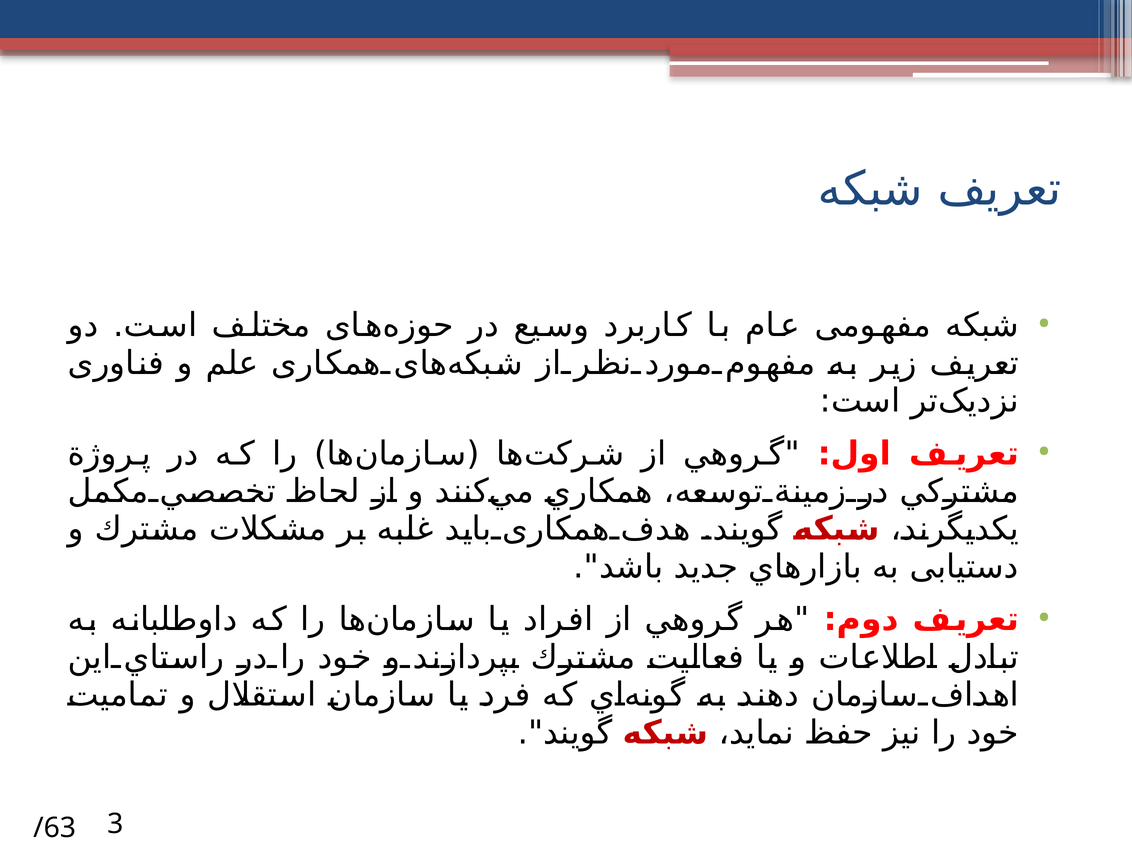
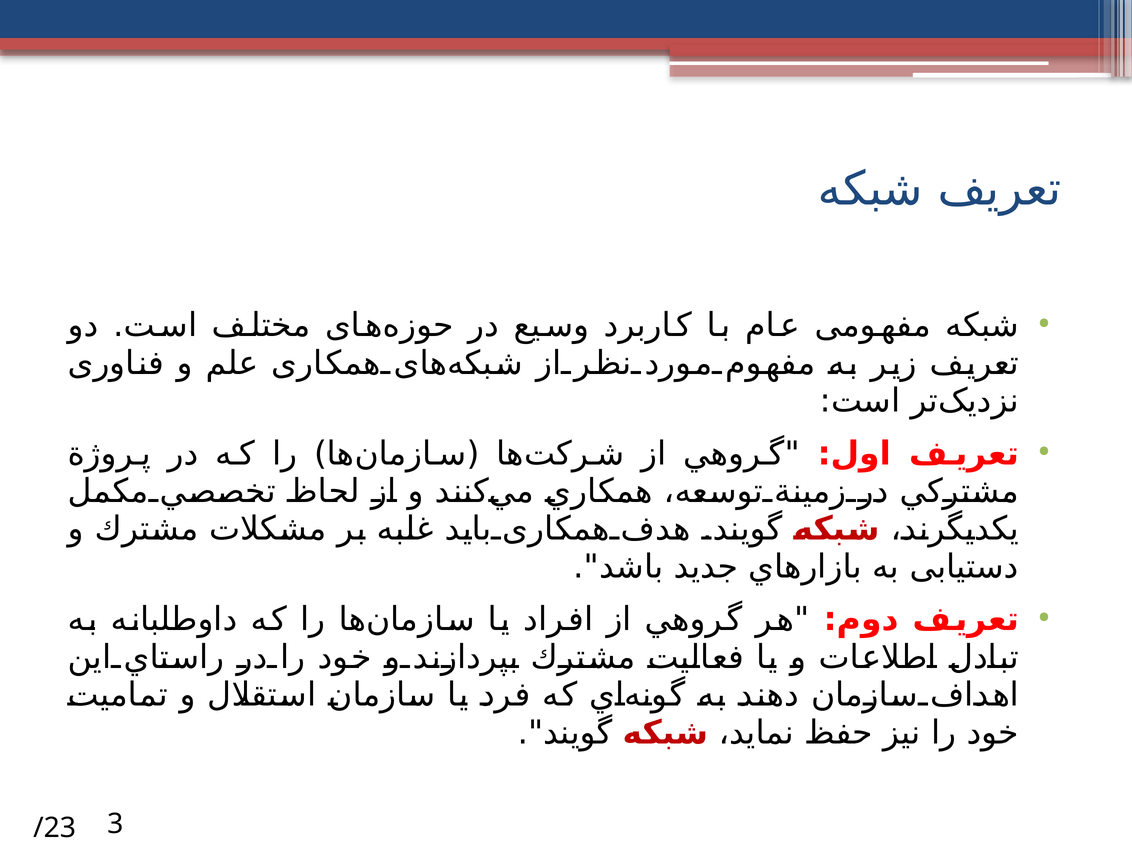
/63: /63 -> /23
